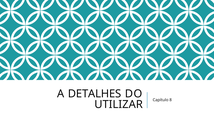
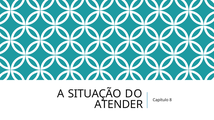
DETALHES: DETALHES -> SITUAÇÃO
UTILIZAR: UTILIZAR -> ATENDER
